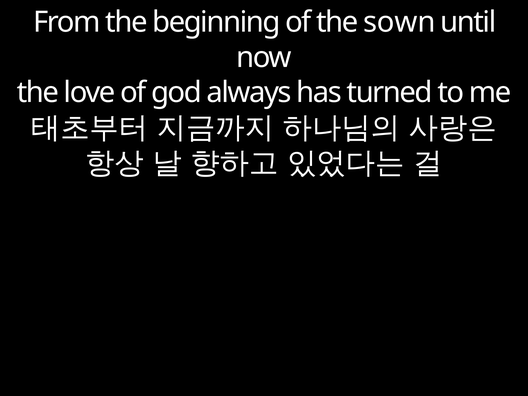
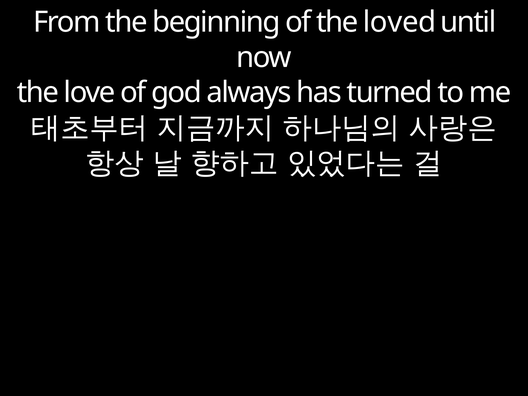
sown: sown -> loved
